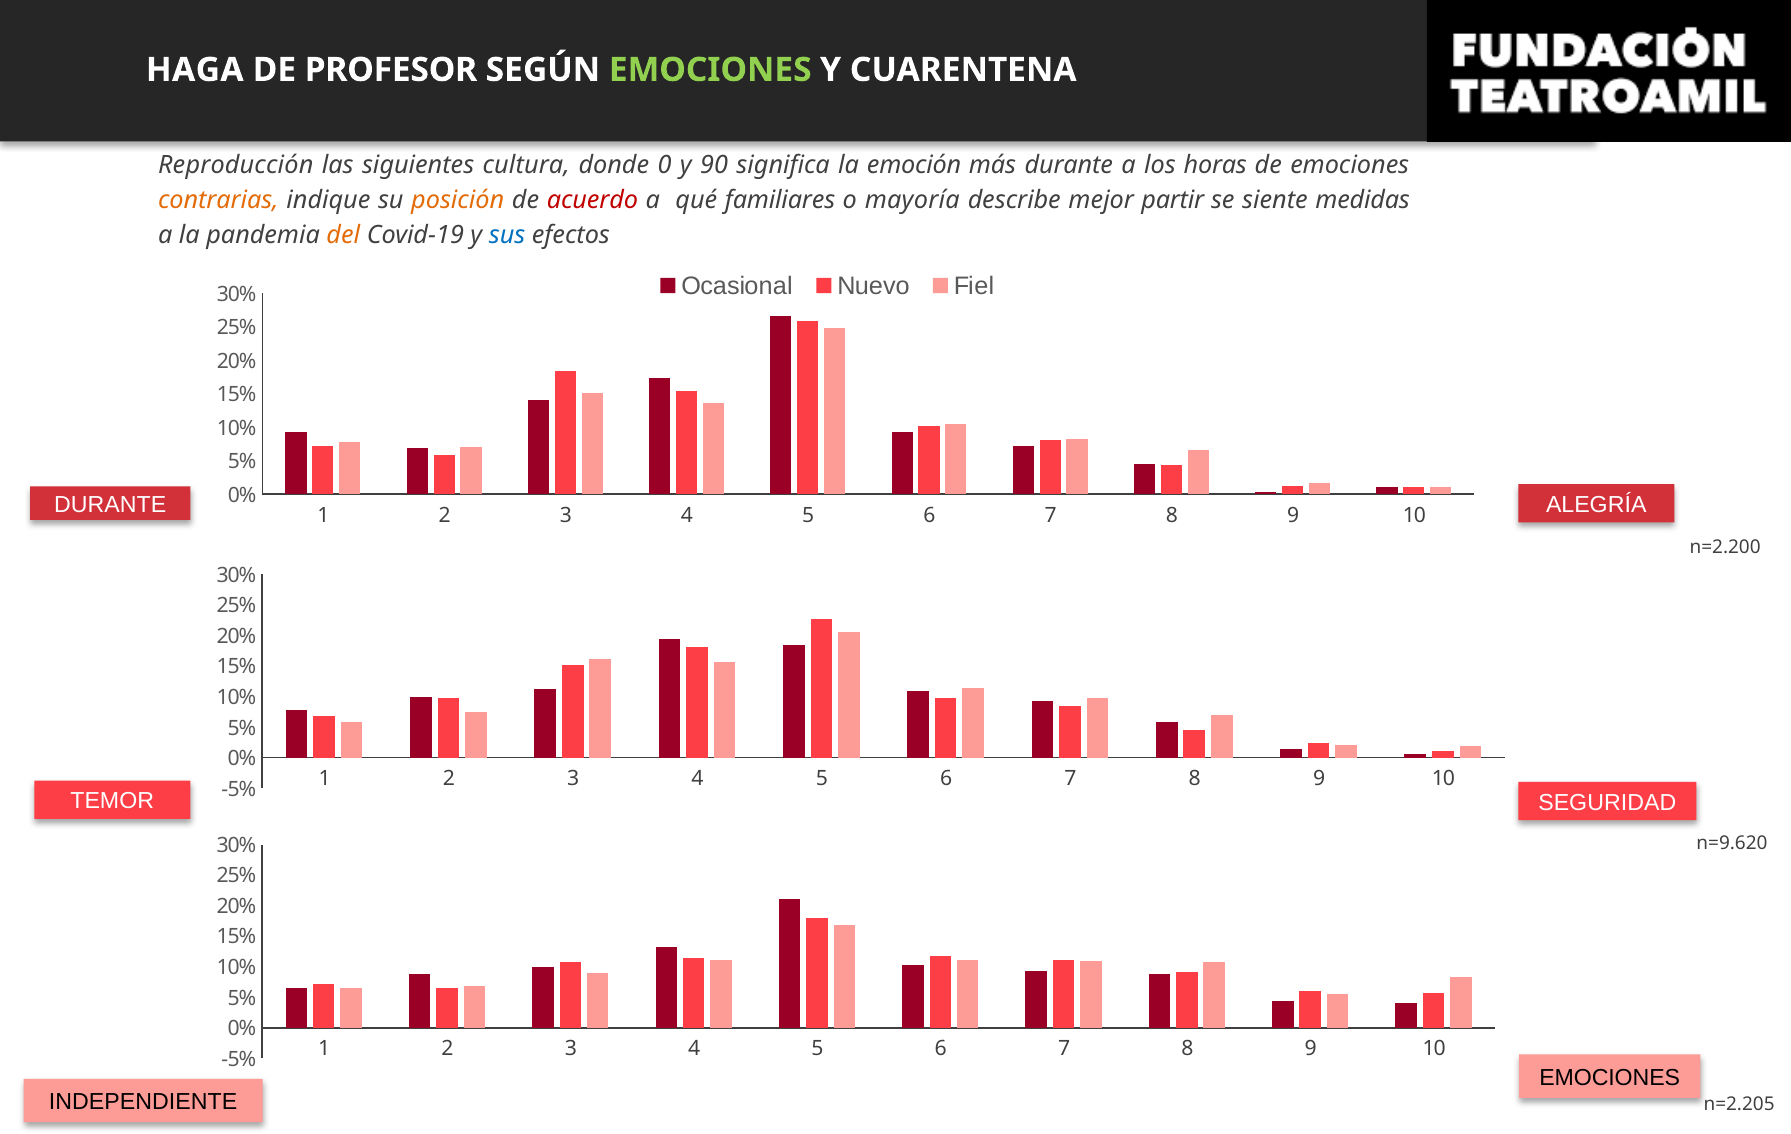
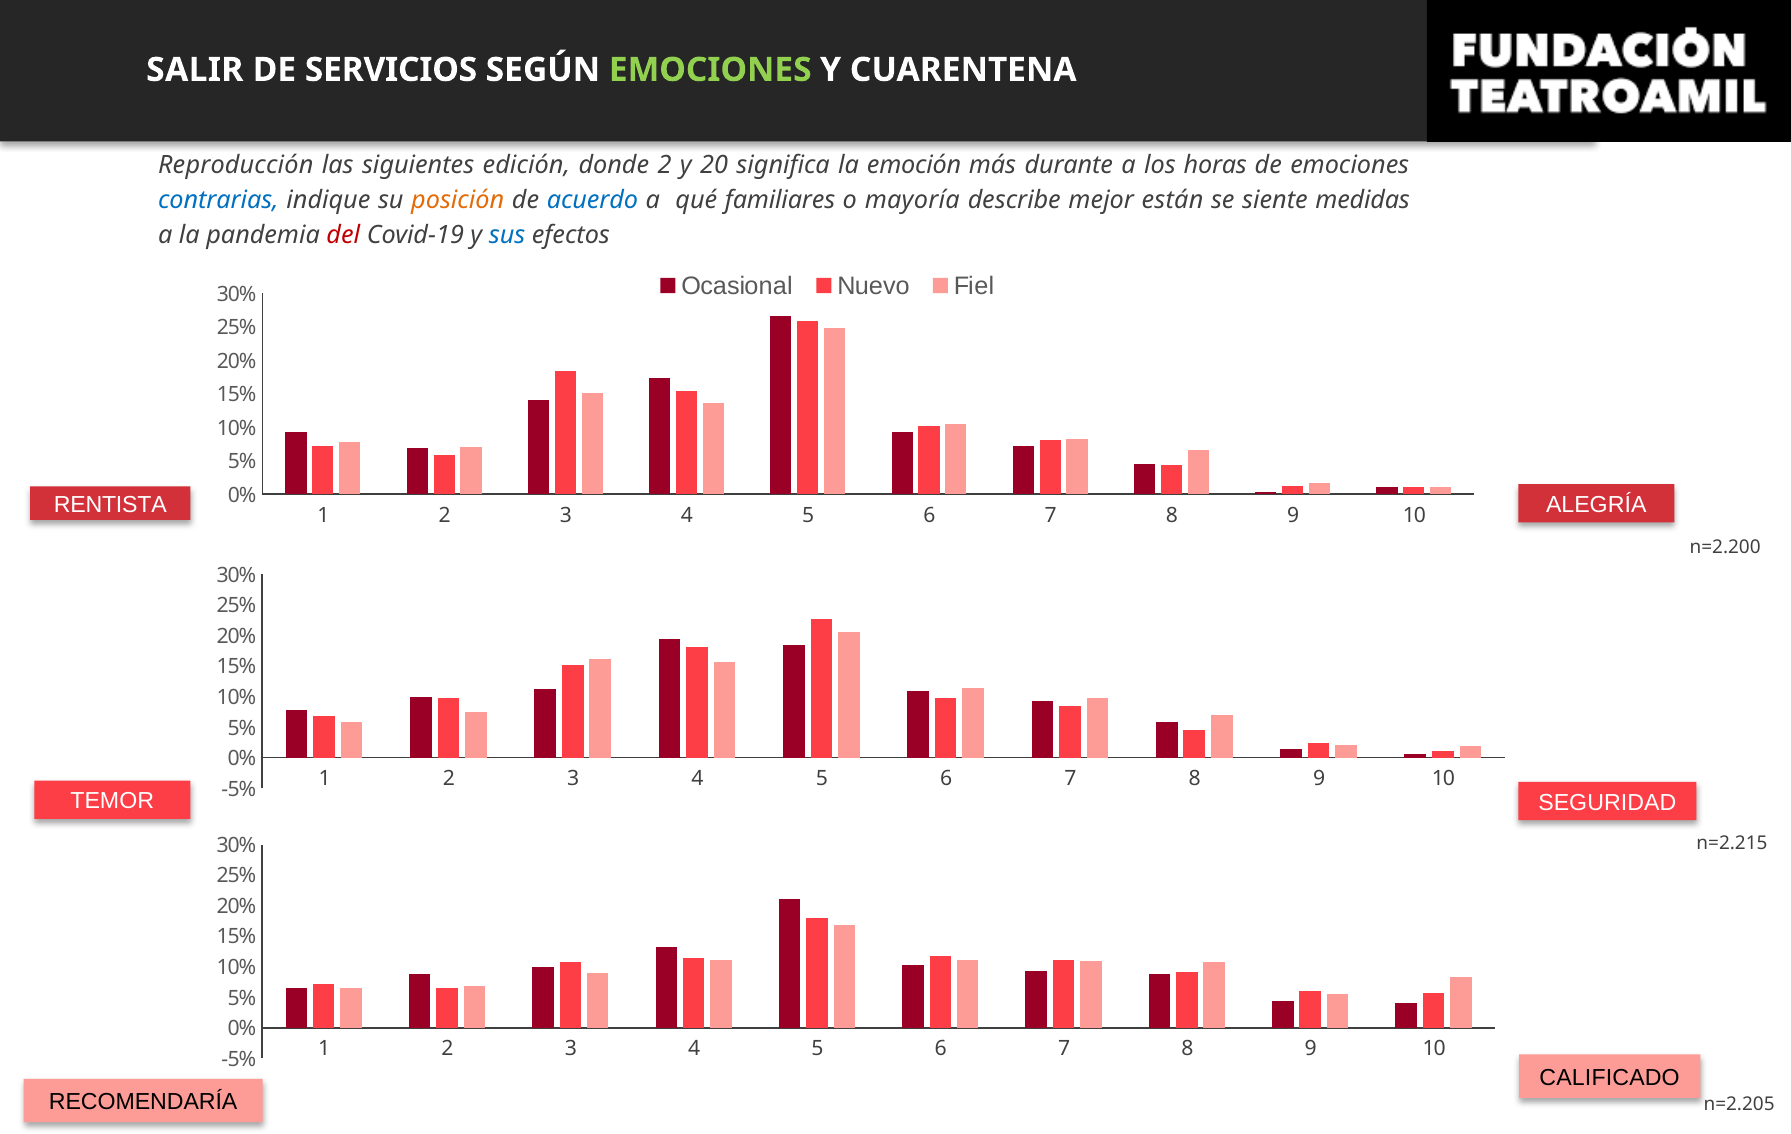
HAGA: HAGA -> SALIR
PROFESOR: PROFESOR -> SERVICIOS
cultura: cultura -> edición
donde 0: 0 -> 2
90: 90 -> 20
contrarias colour: orange -> blue
acuerdo colour: red -> blue
partir: partir -> están
del colour: orange -> red
DURANTE at (110, 505): DURANTE -> RENTISTA
n=9.620: n=9.620 -> n=2.215
EMOCIONES at (1610, 1078): EMOCIONES -> CALIFICADO
INDEPENDIENTE: INDEPENDIENTE -> RECOMENDARÍA
